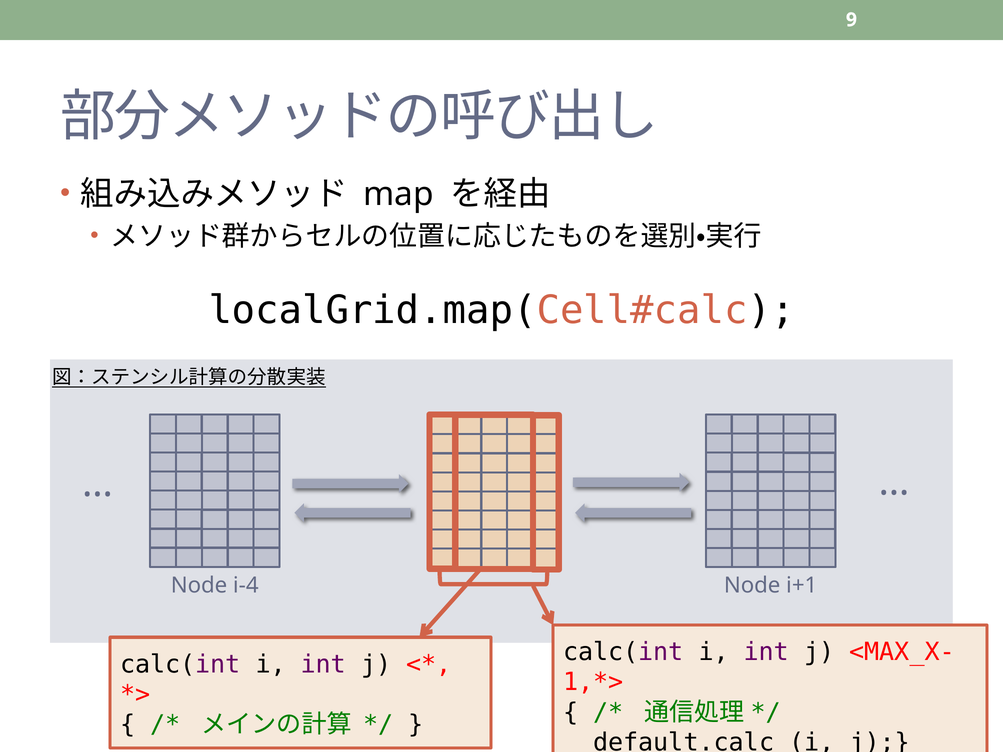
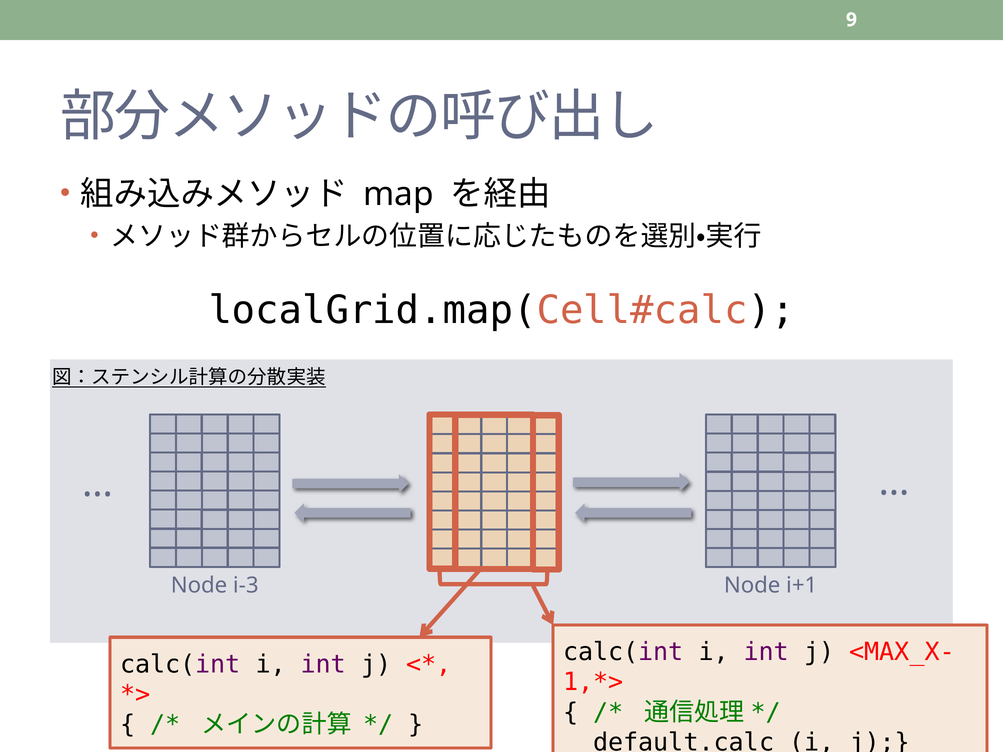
i-4: i-4 -> i-3
